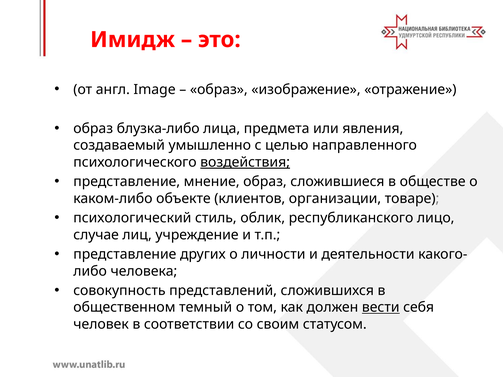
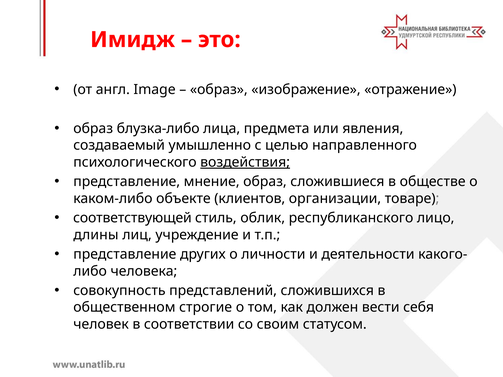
психологический: психологический -> соответствующей
случае: случае -> длины
темный: темный -> строгие
вести underline: present -> none
